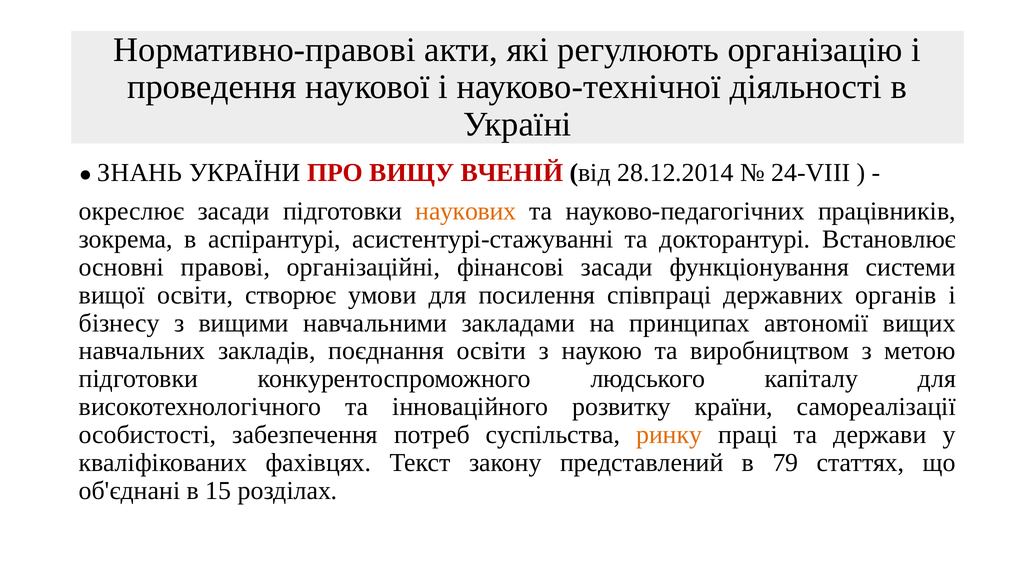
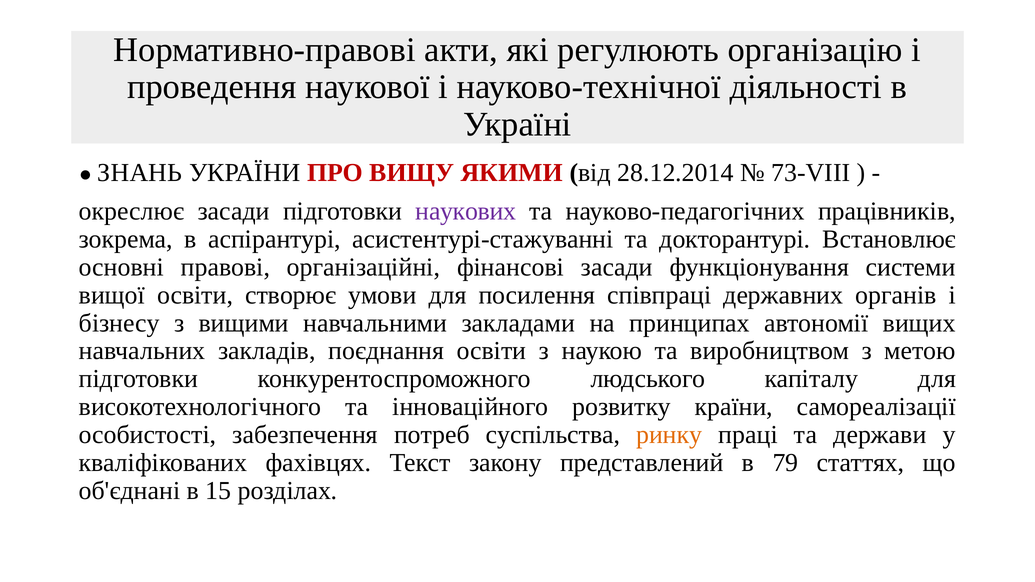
ВЧЕНІЙ: ВЧЕНІЙ -> ЯКИМИ
24-VIII: 24-VIII -> 73-VIII
наукових colour: orange -> purple
